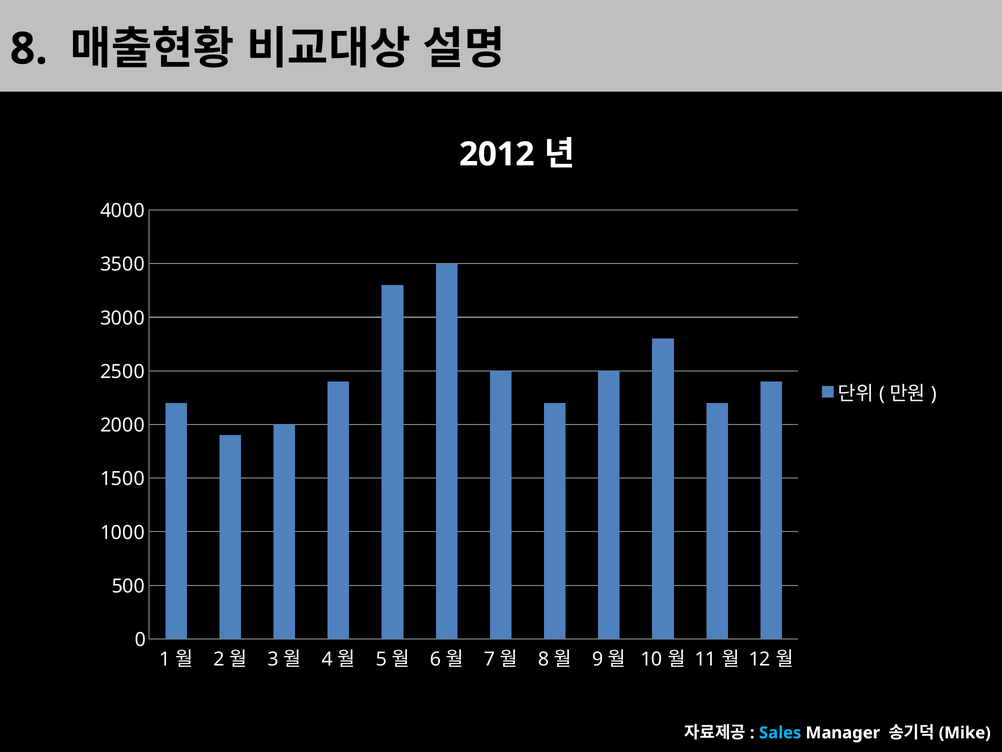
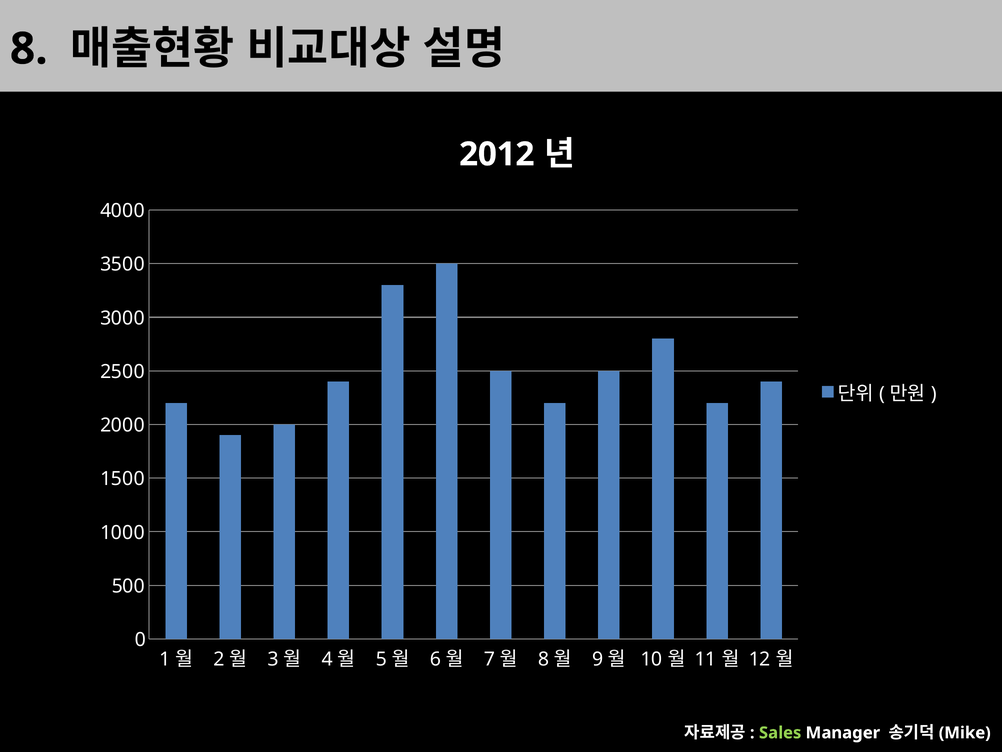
Sales colour: light blue -> light green
